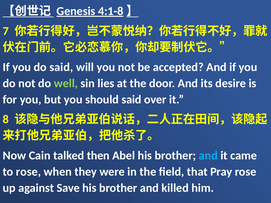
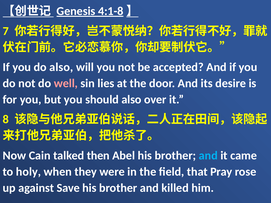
do said: said -> also
well colour: light green -> pink
should said: said -> also
to rose: rose -> holy
